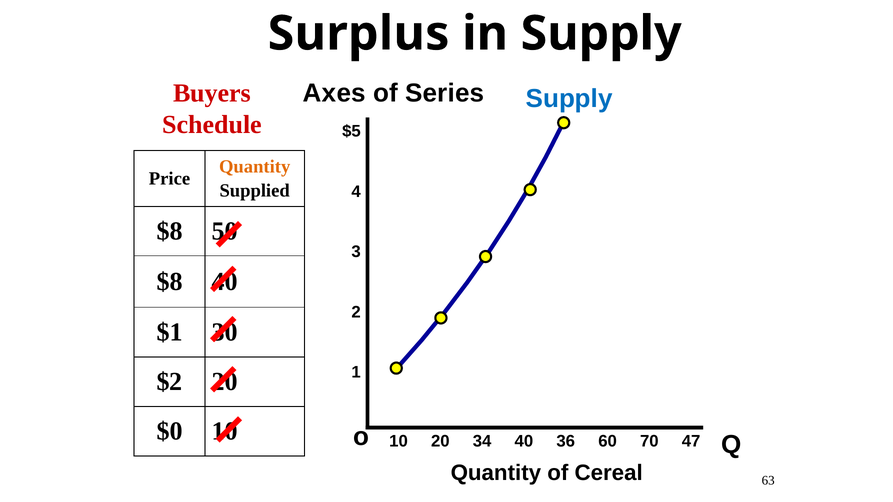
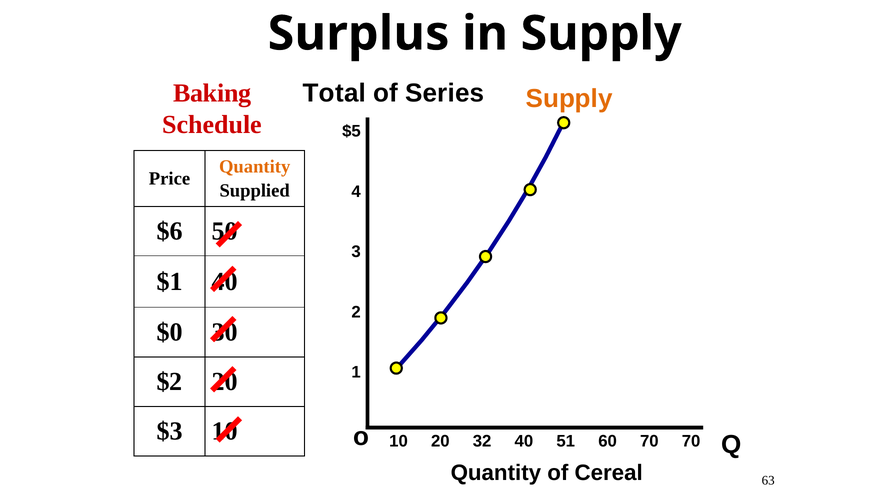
Axes: Axes -> Total
Buyers: Buyers -> Baking
Supply at (569, 99) colour: blue -> orange
$8 at (170, 231): $8 -> $6
$8 at (170, 282): $8 -> $1
$1: $1 -> $0
$0: $0 -> $3
34: 34 -> 32
36: 36 -> 51
70 47: 47 -> 70
